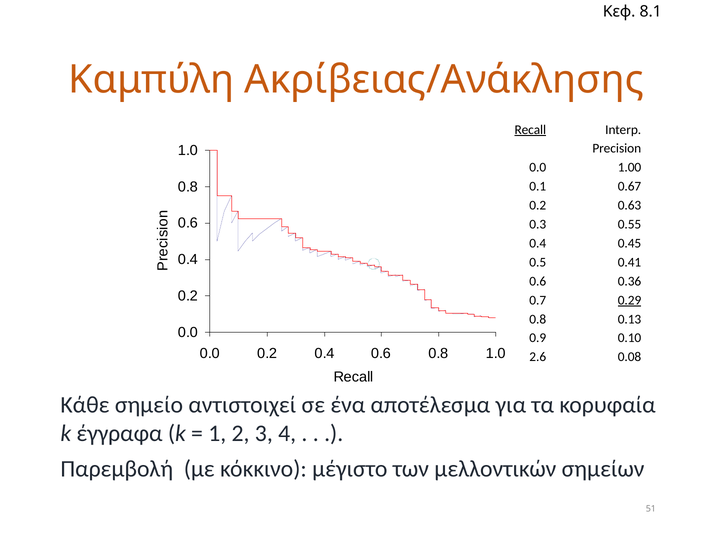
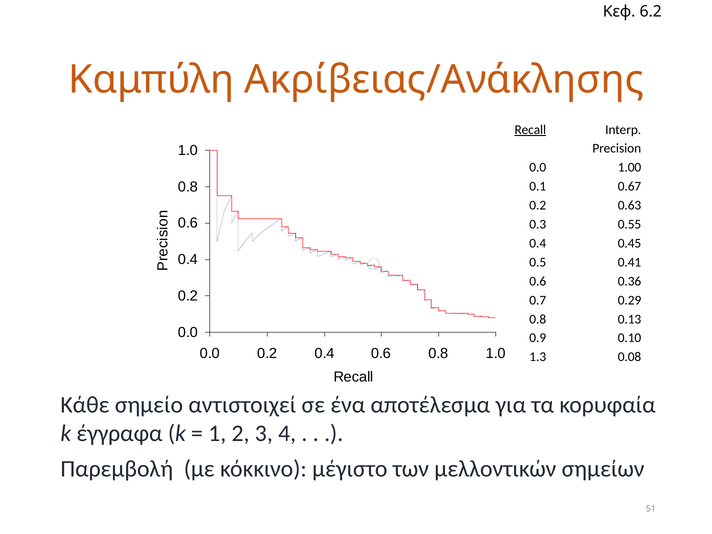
8.1: 8.1 -> 6.2
0.29 underline: present -> none
2.6: 2.6 -> 1.3
